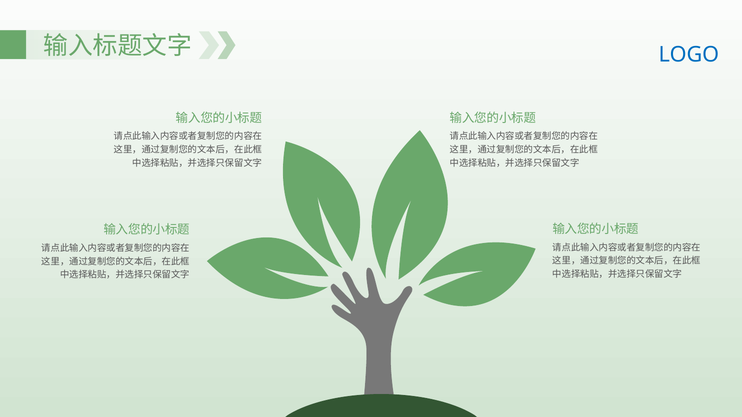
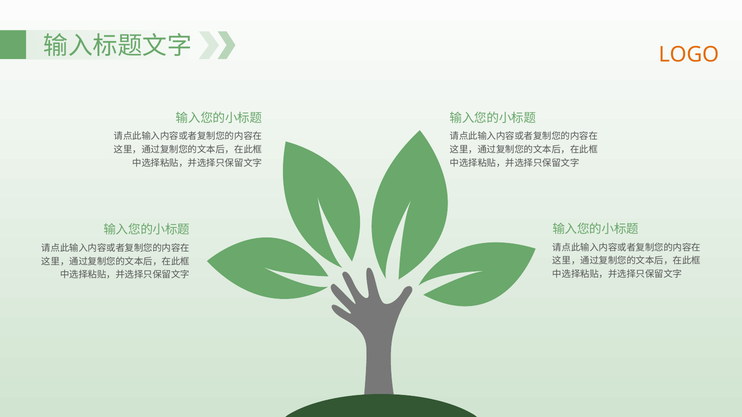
LOGO colour: blue -> orange
